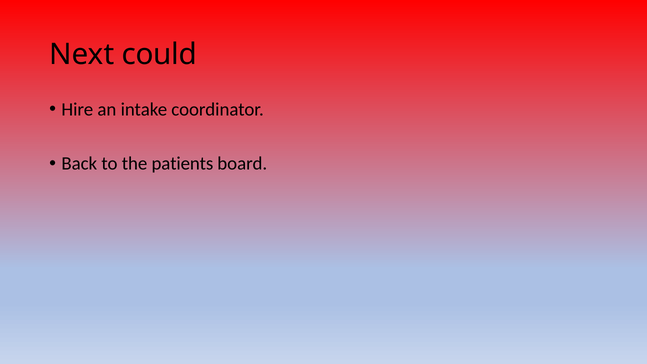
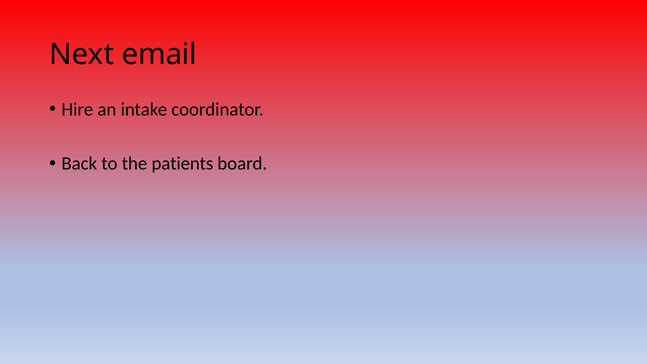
could: could -> email
